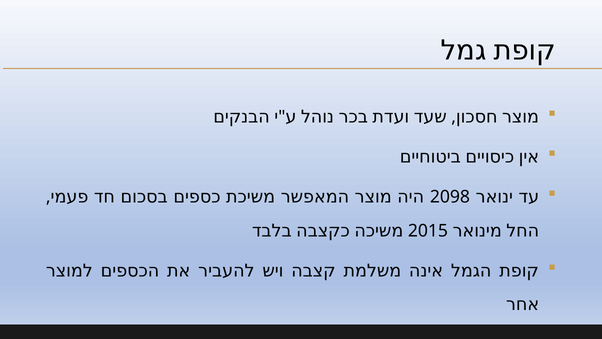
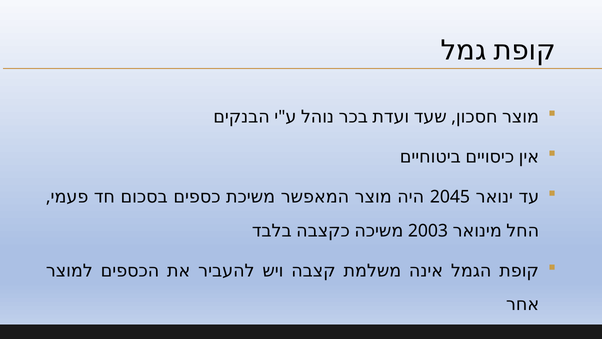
2098: 2098 -> 2045
2015: 2015 -> 2003
